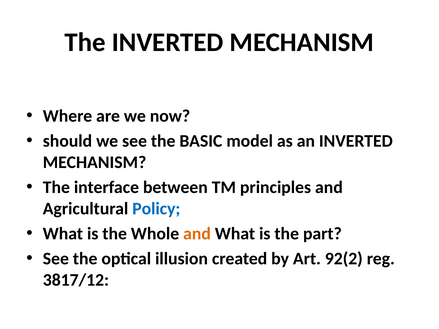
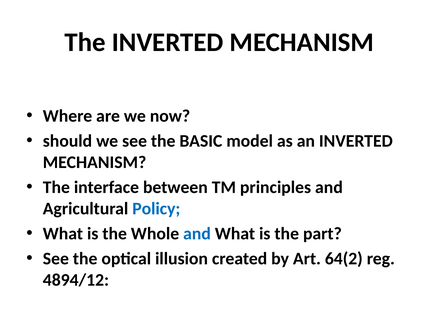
and at (197, 234) colour: orange -> blue
92(2: 92(2 -> 64(2
3817/12: 3817/12 -> 4894/12
